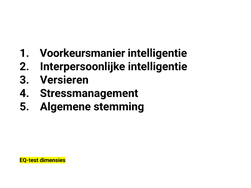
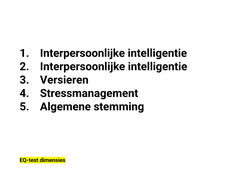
Voorkeursmanier at (82, 53): Voorkeursmanier -> Interpersoonlijke
